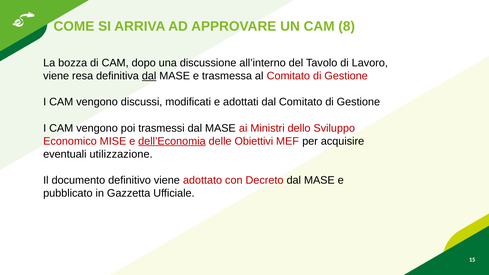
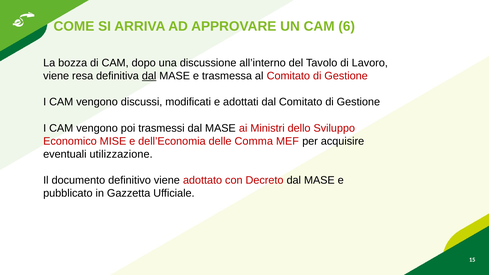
8: 8 -> 6
dell’Economia underline: present -> none
Obiettivi: Obiettivi -> Comma
